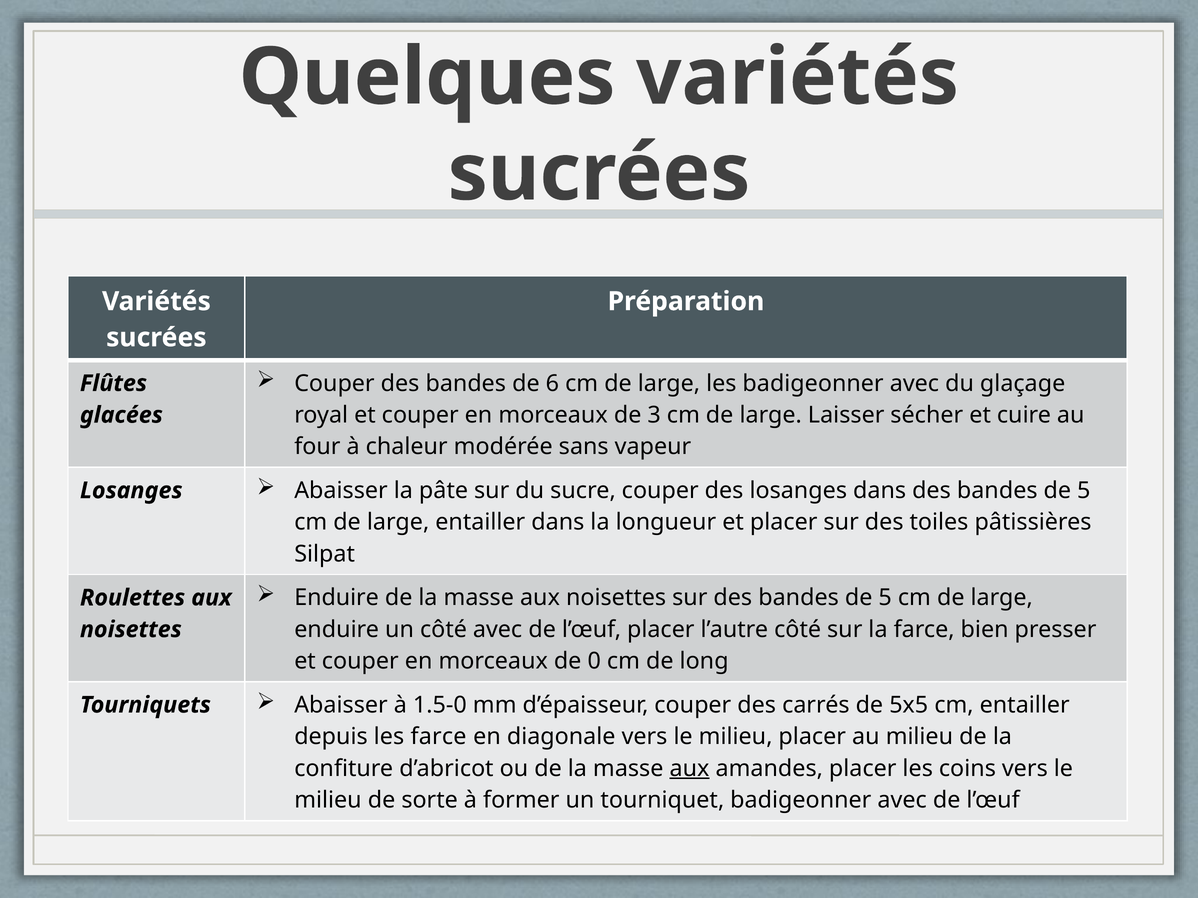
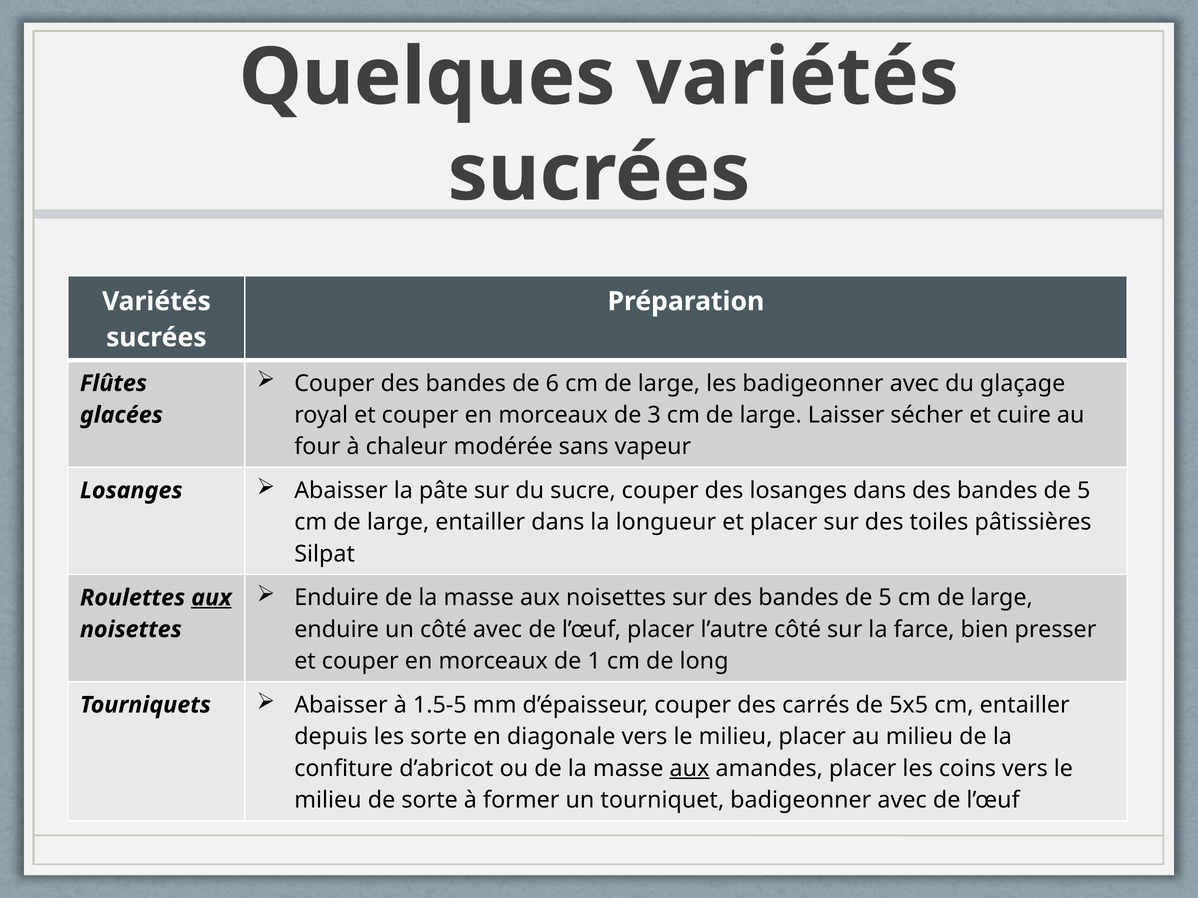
aux at (211, 598) underline: none -> present
0: 0 -> 1
1.5-0: 1.5-0 -> 1.5-5
les farce: farce -> sorte
